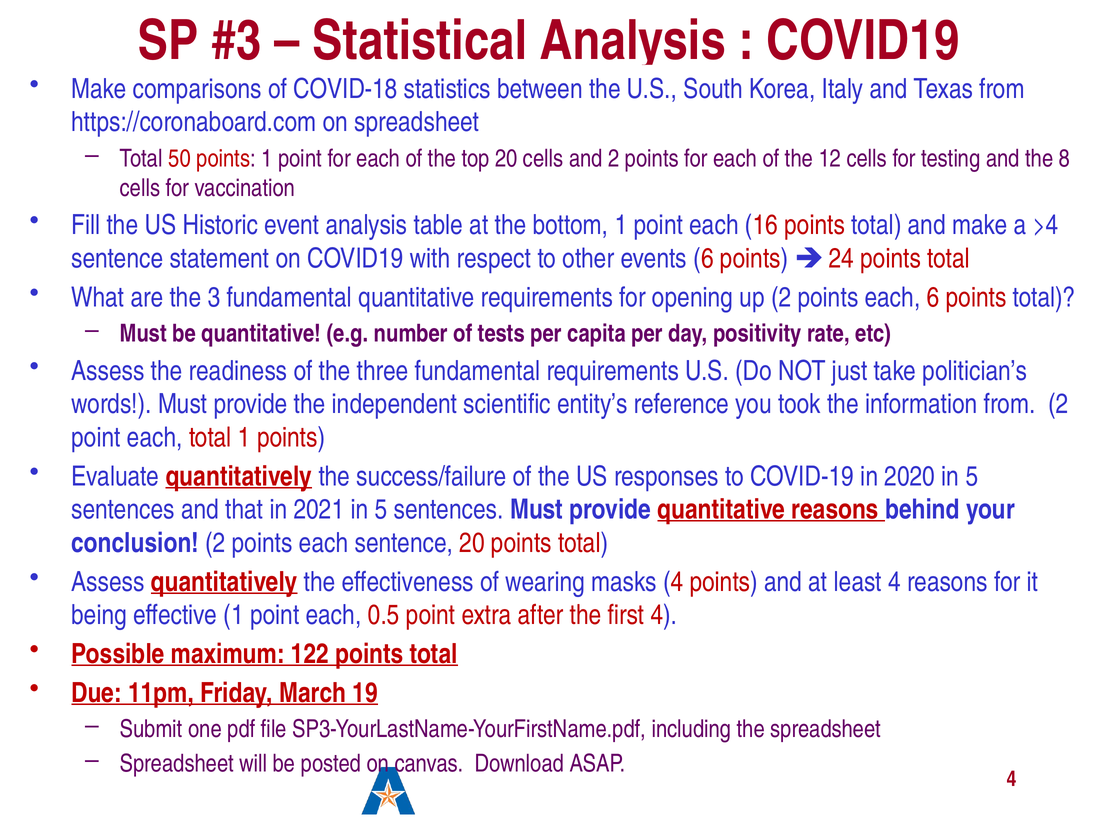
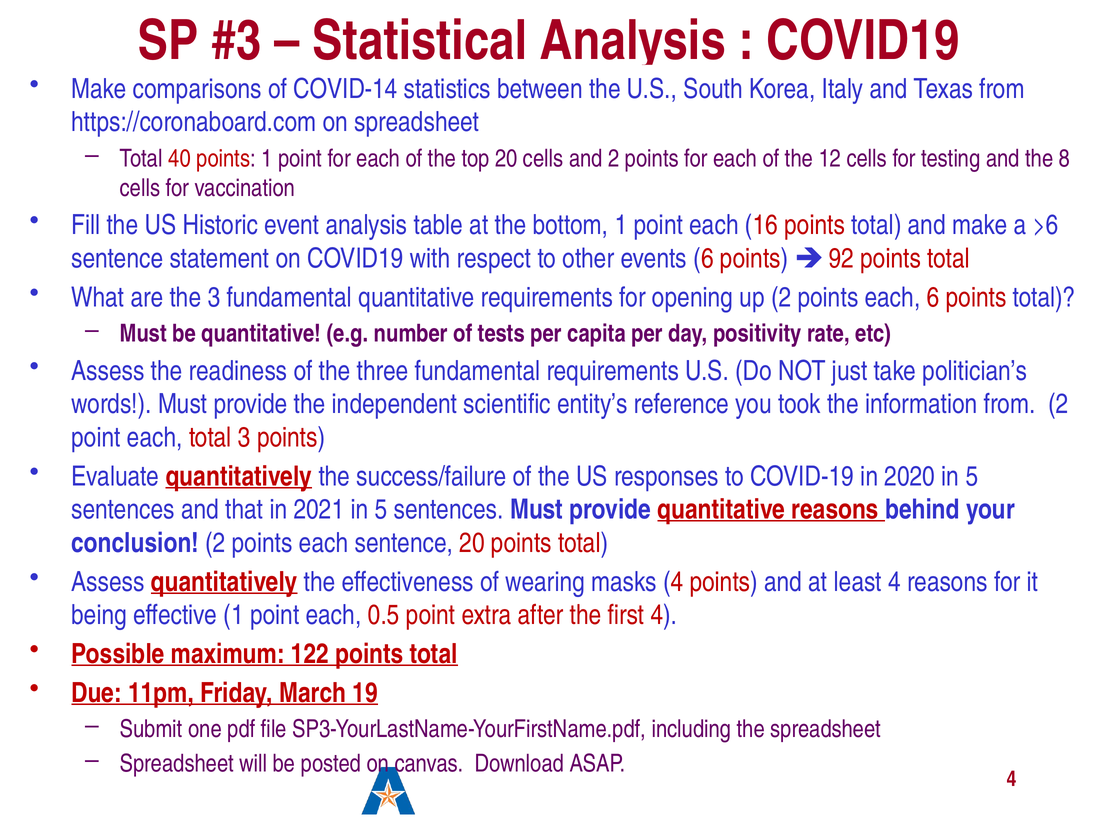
COVID-18: COVID-18 -> COVID-14
50: 50 -> 40
>4: >4 -> >6
24: 24 -> 92
total 1: 1 -> 3
